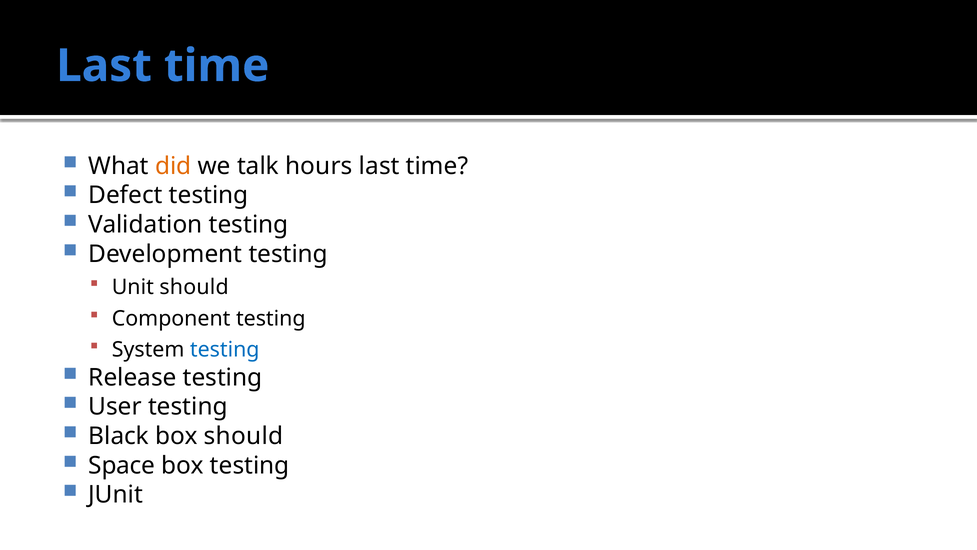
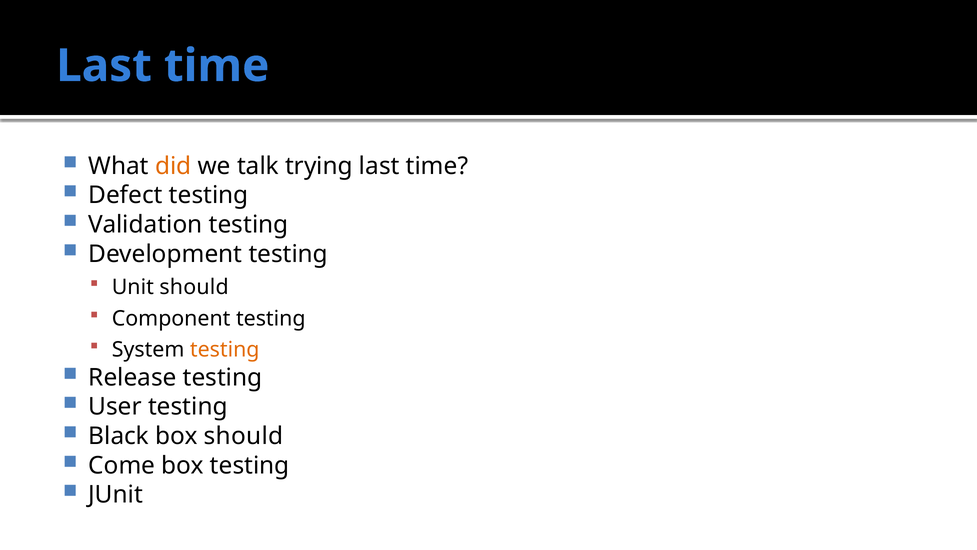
hours: hours -> trying
testing at (225, 350) colour: blue -> orange
Space: Space -> Come
